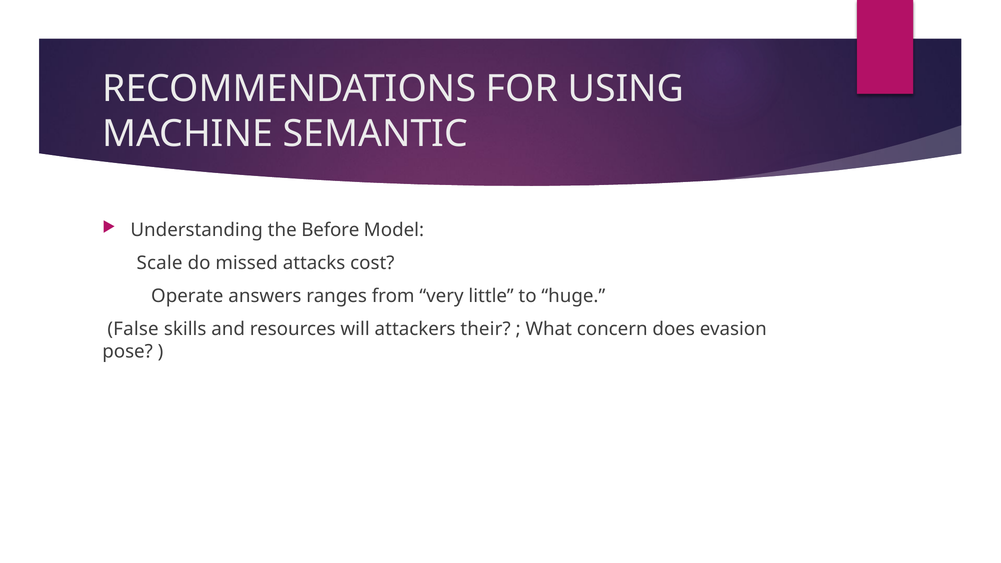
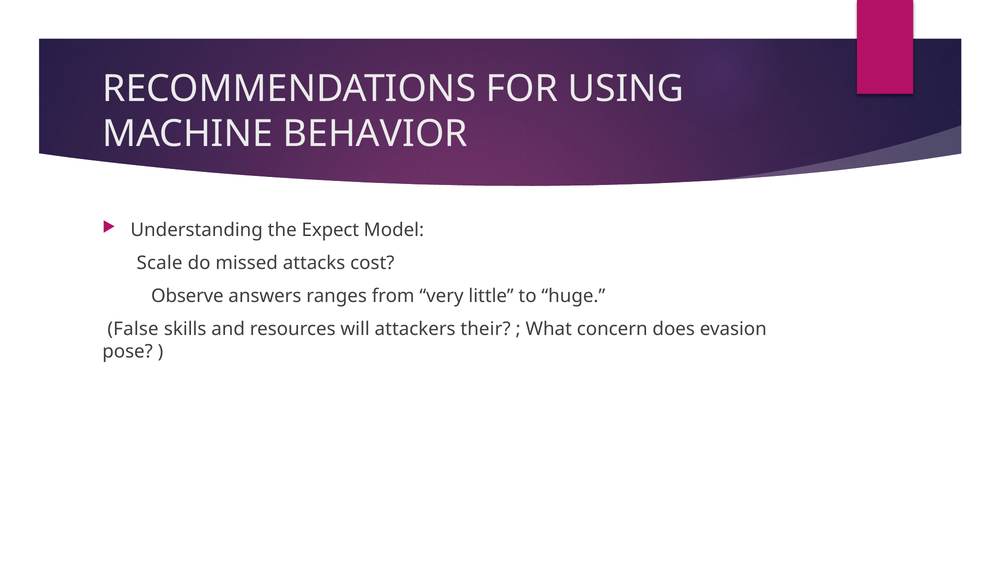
SEMANTIC: SEMANTIC -> BEHAVIOR
Before: Before -> Expect
Operate: Operate -> Observe
